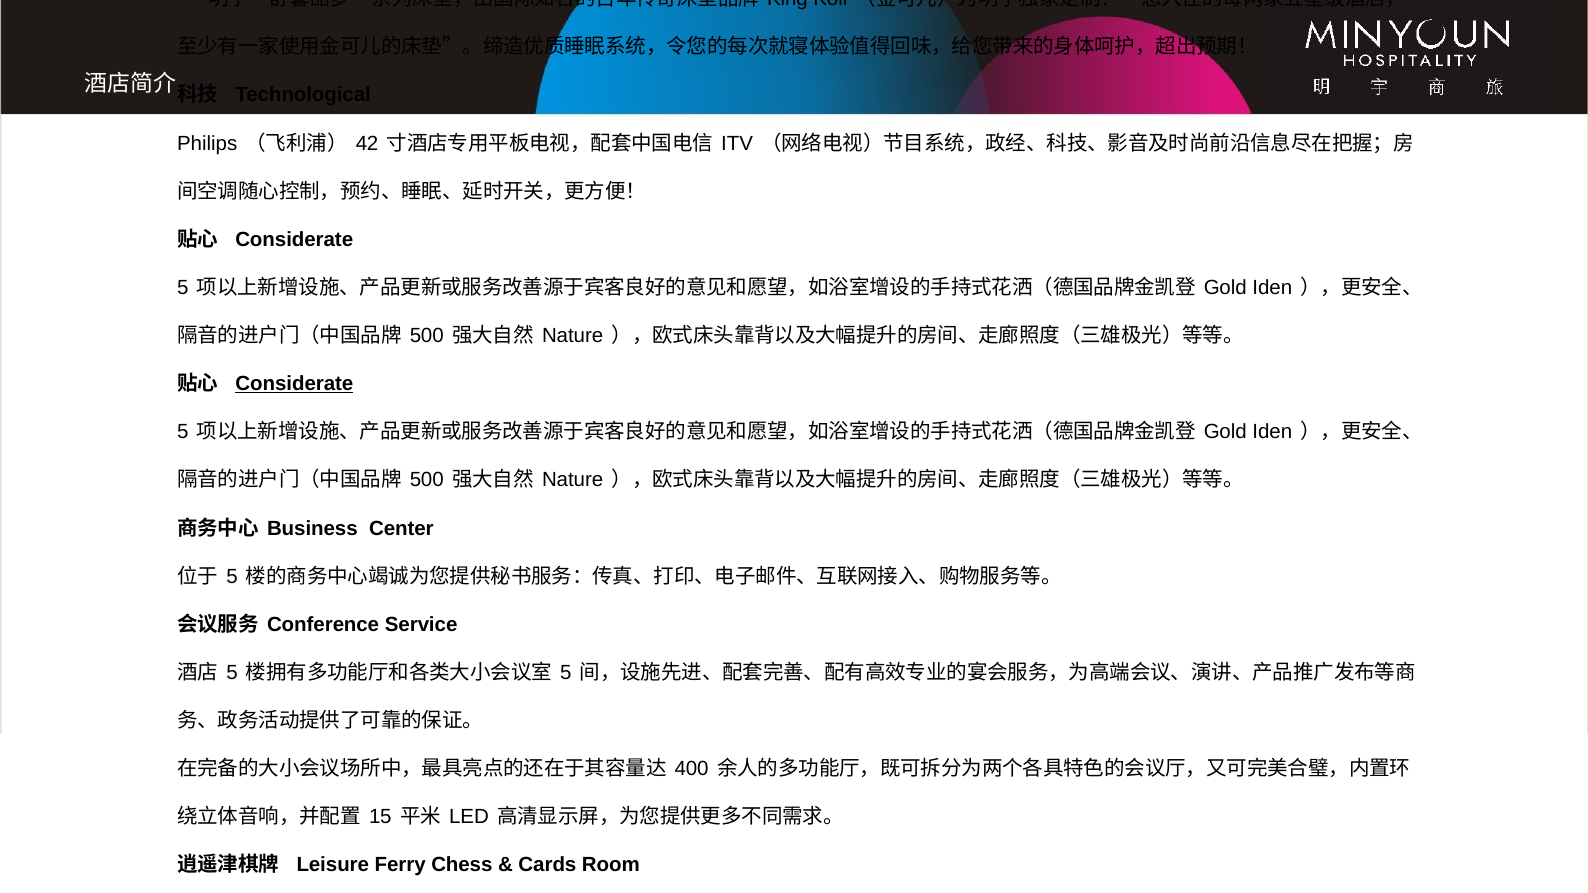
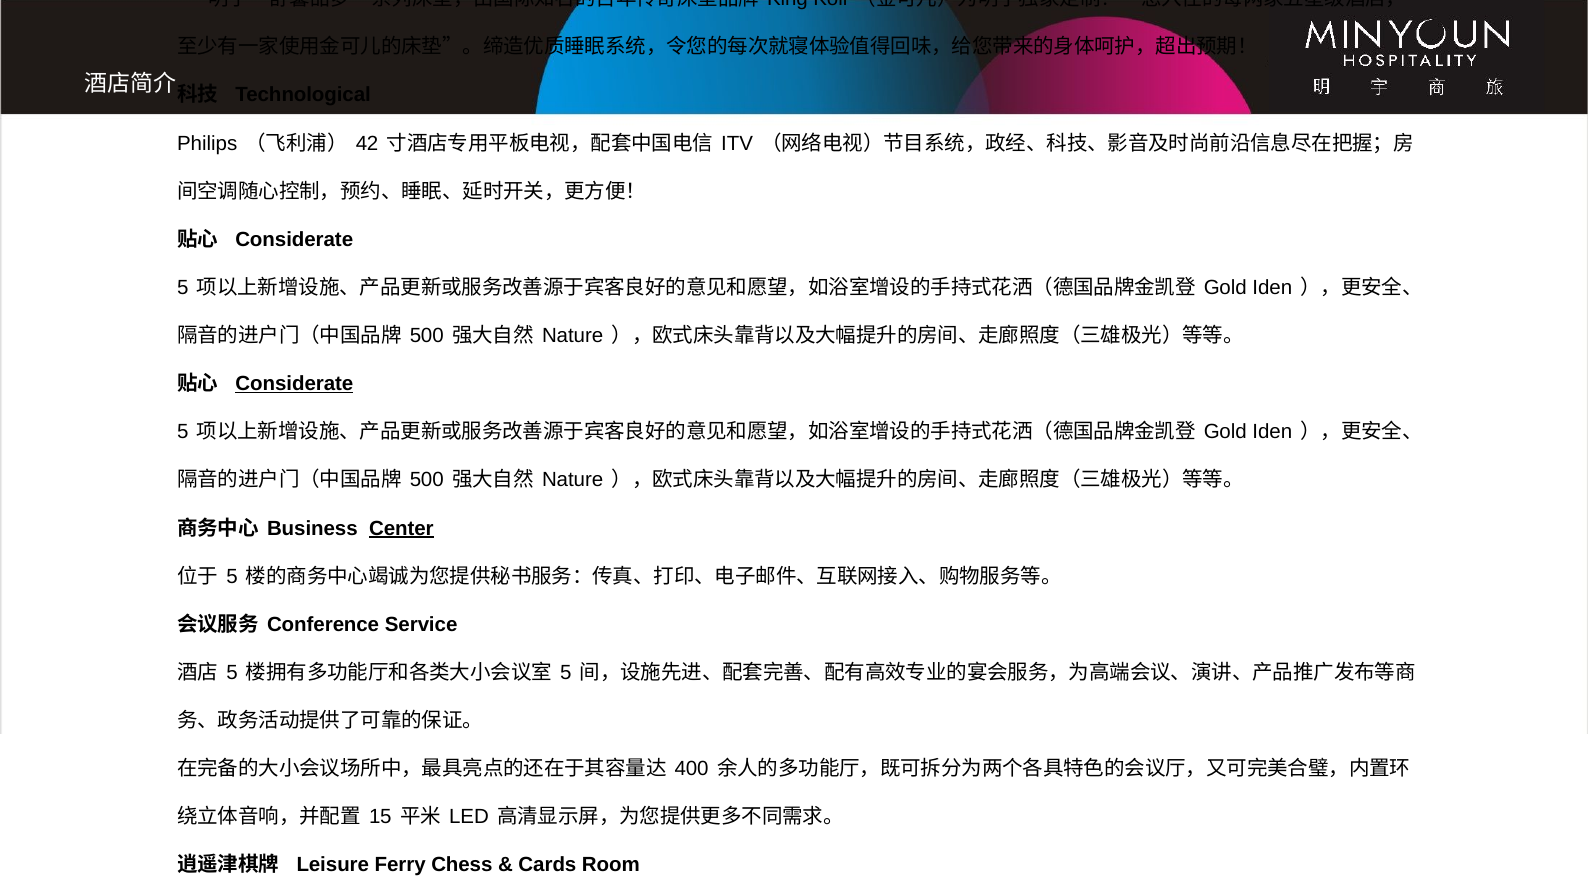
Center underline: none -> present
